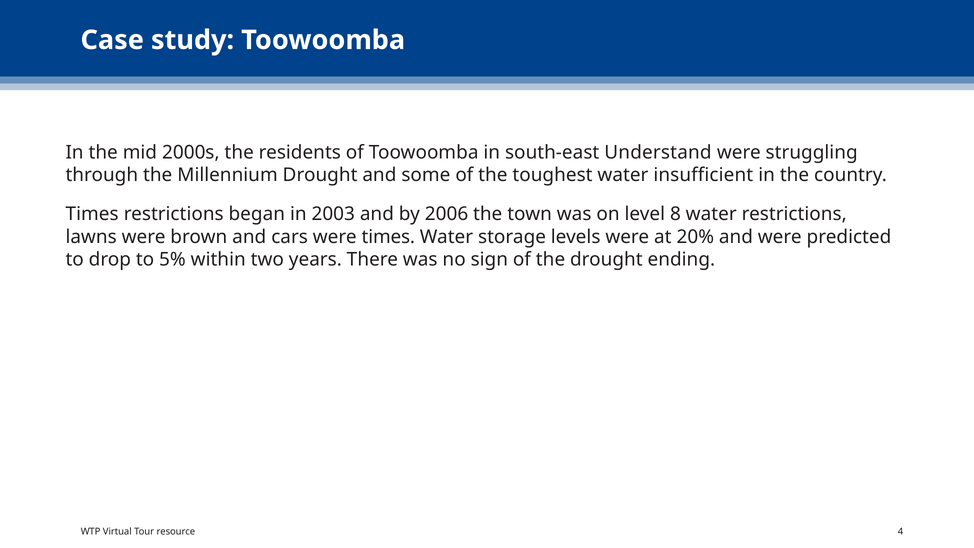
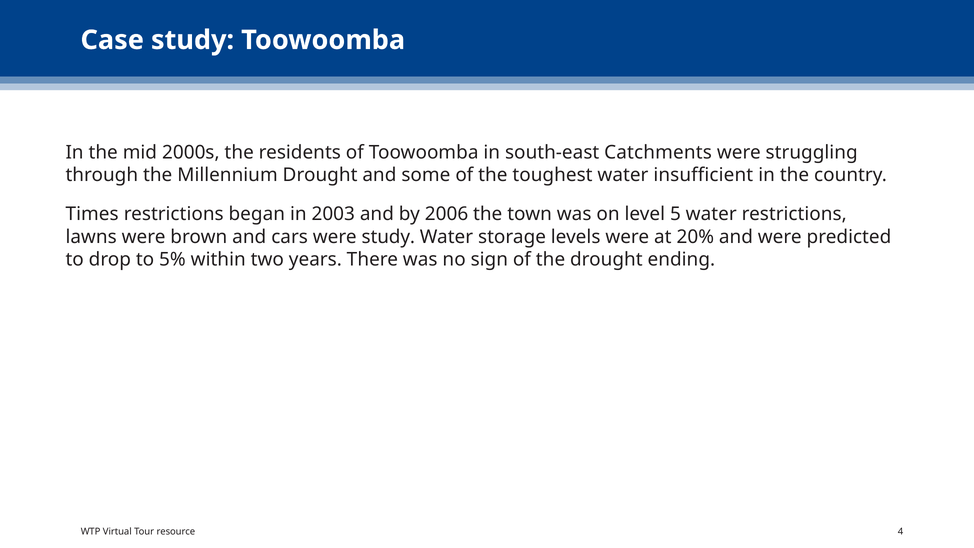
Understand: Understand -> Catchments
8: 8 -> 5
were times: times -> study
